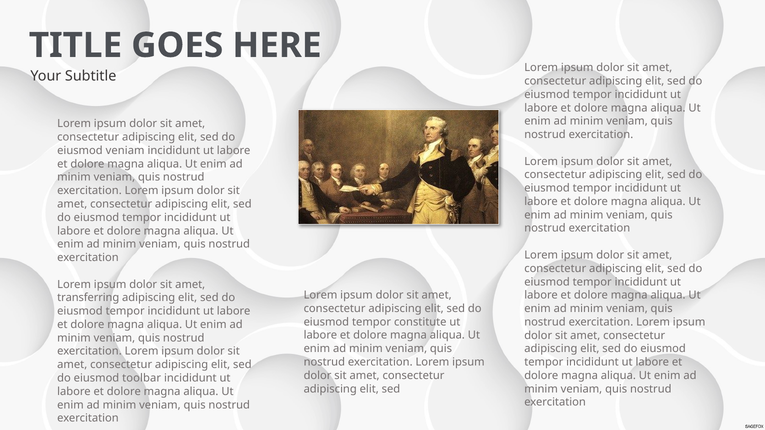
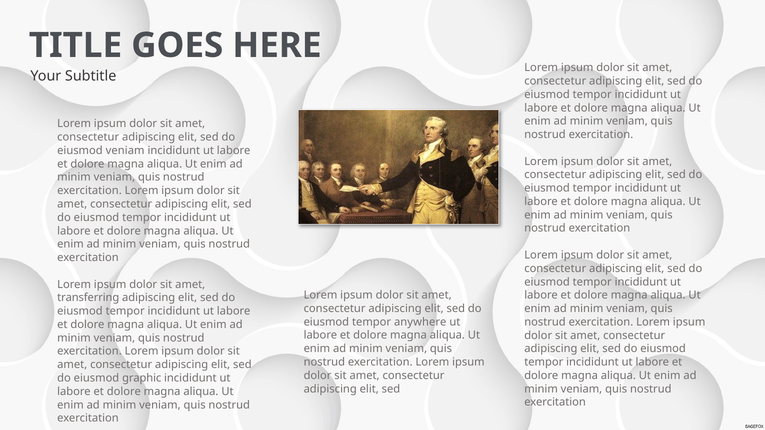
constitute: constitute -> anywhere
toolbar: toolbar -> graphic
